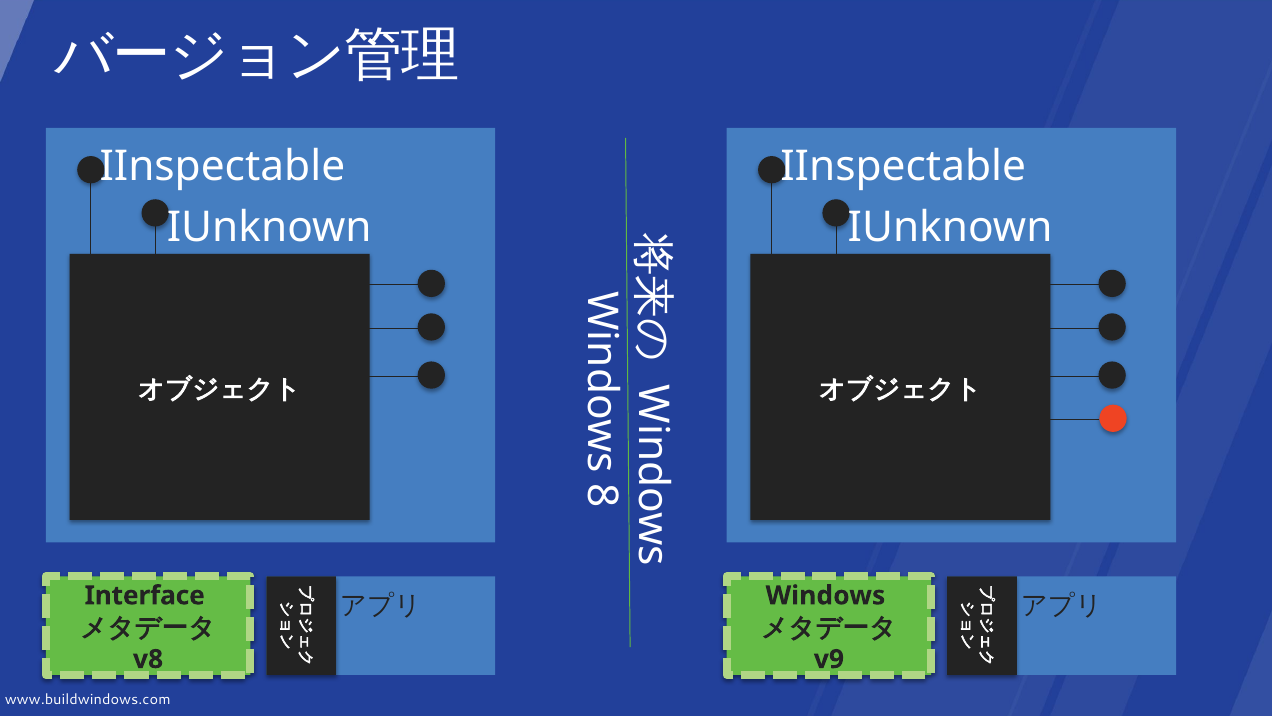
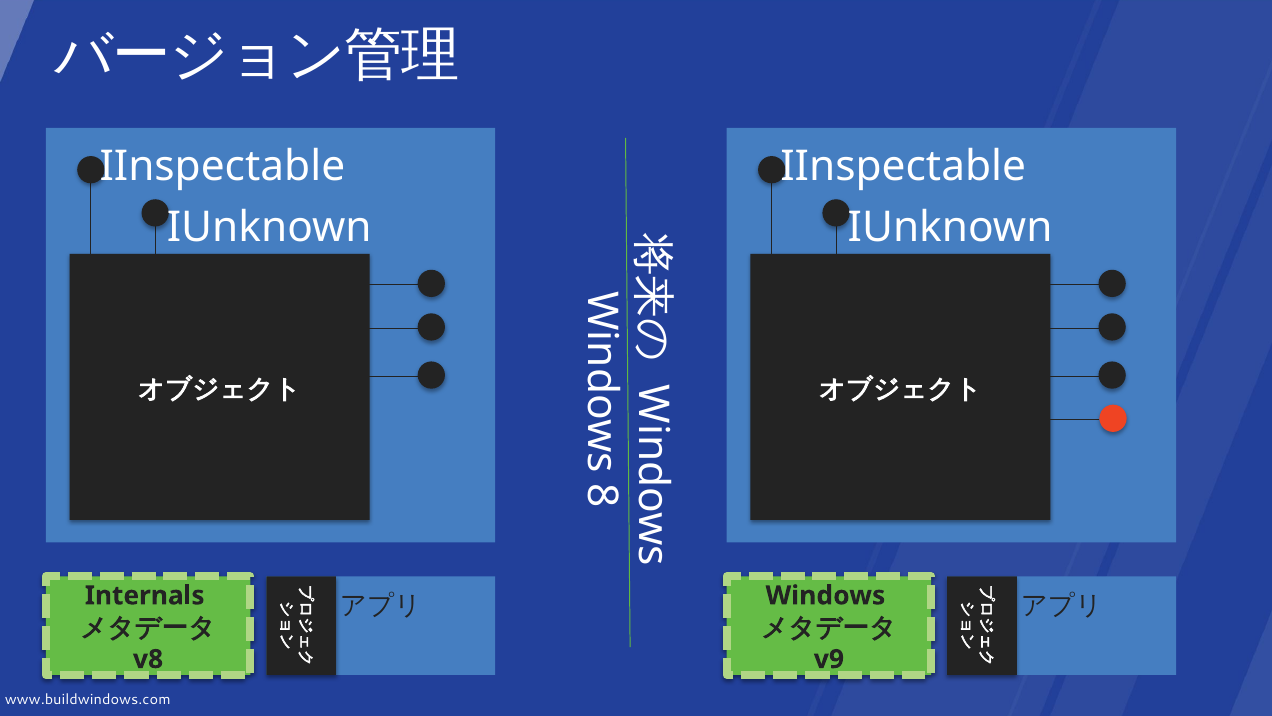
Interface: Interface -> Internals
